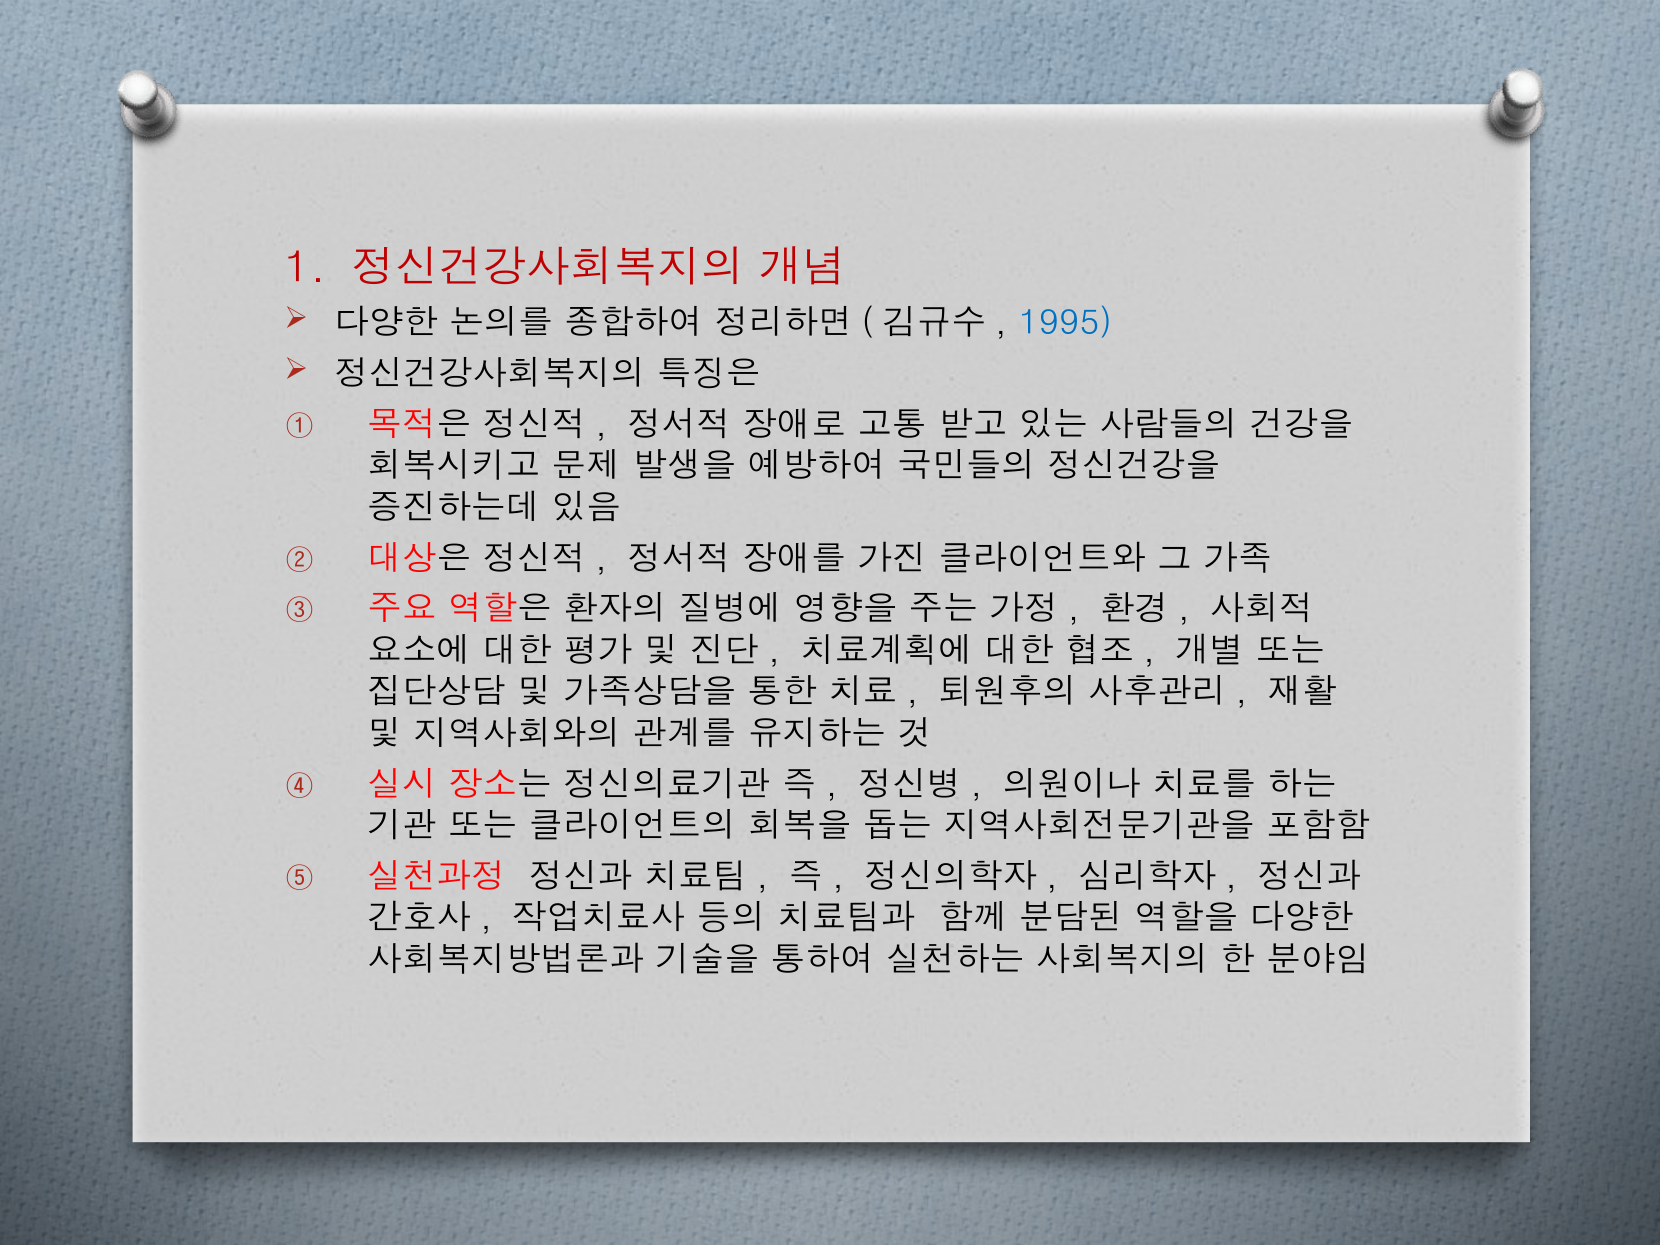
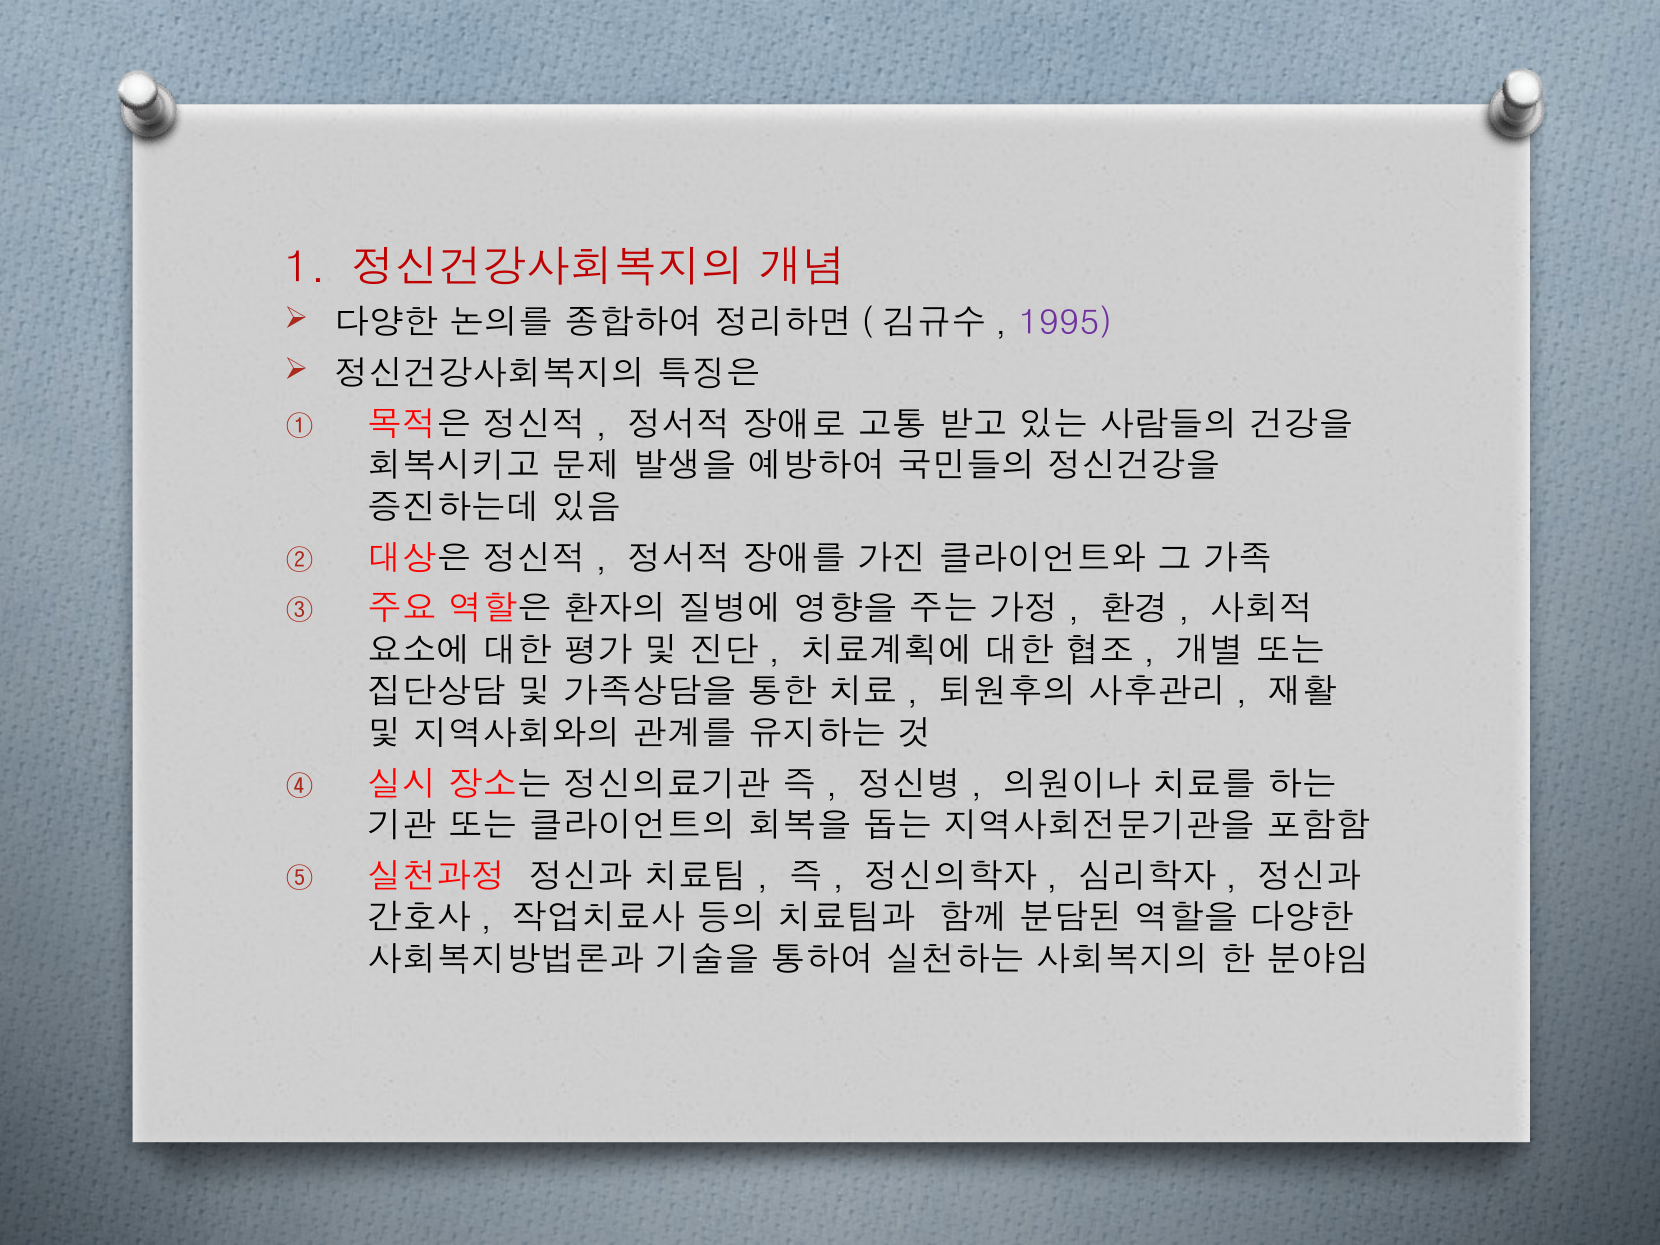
1995 colour: blue -> purple
